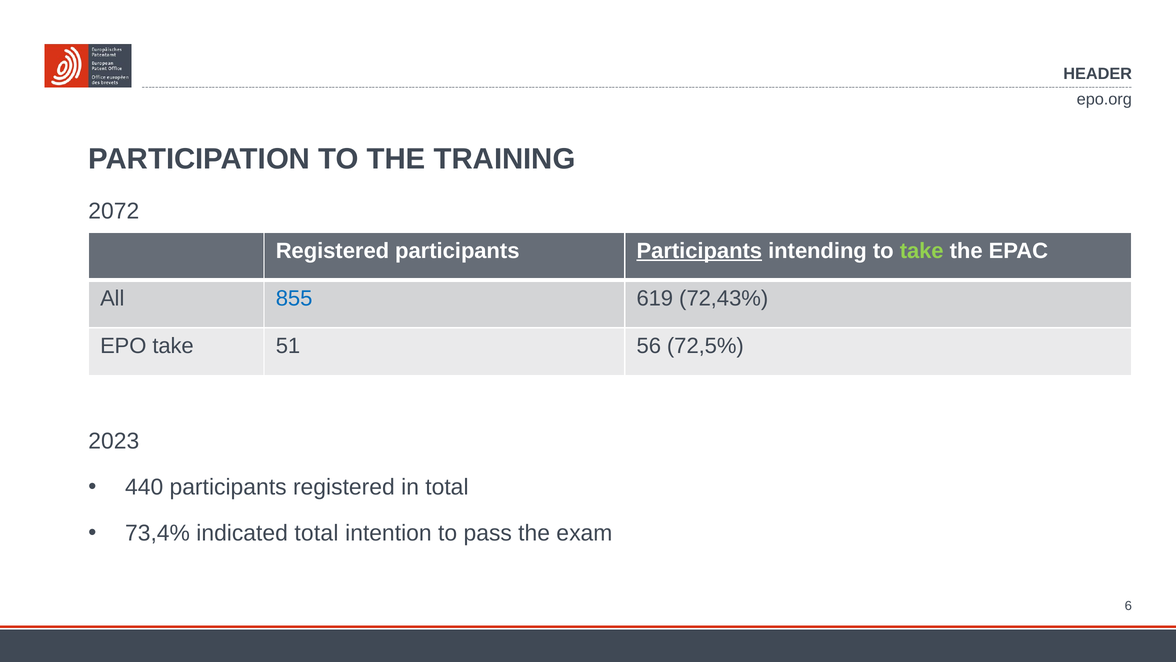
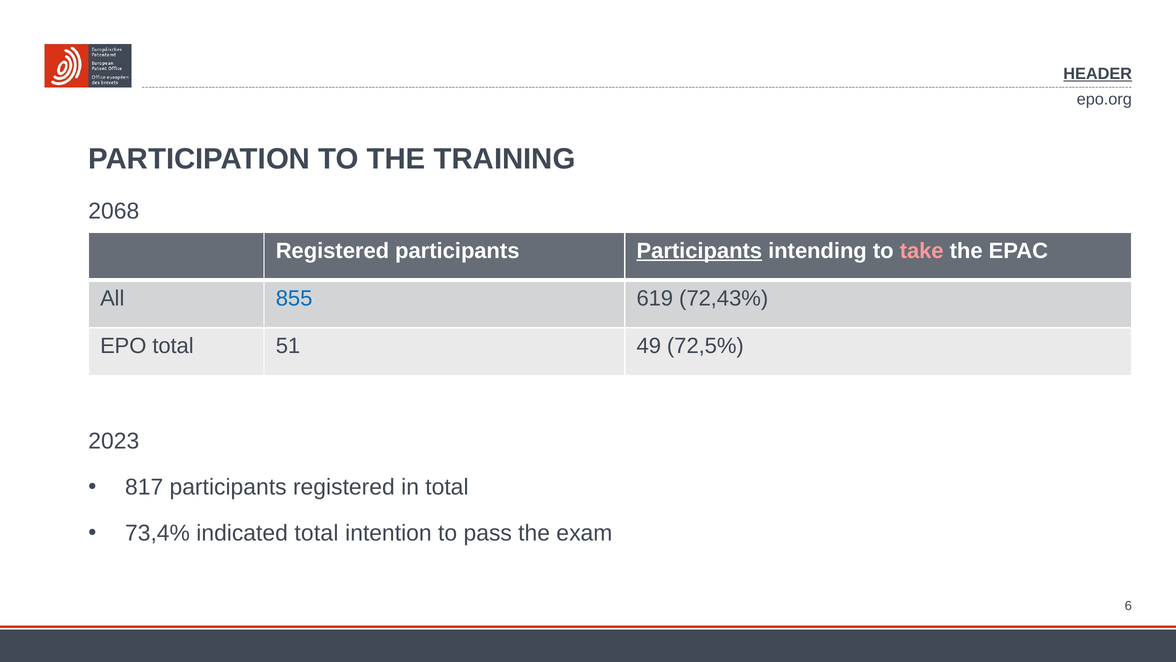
HEADER underline: none -> present
2072: 2072 -> 2068
take at (922, 251) colour: light green -> pink
EPO take: take -> total
56: 56 -> 49
440: 440 -> 817
